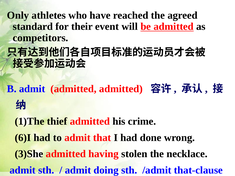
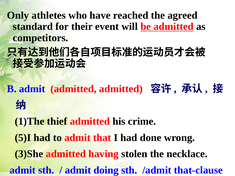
6)I: 6)I -> 5)I
